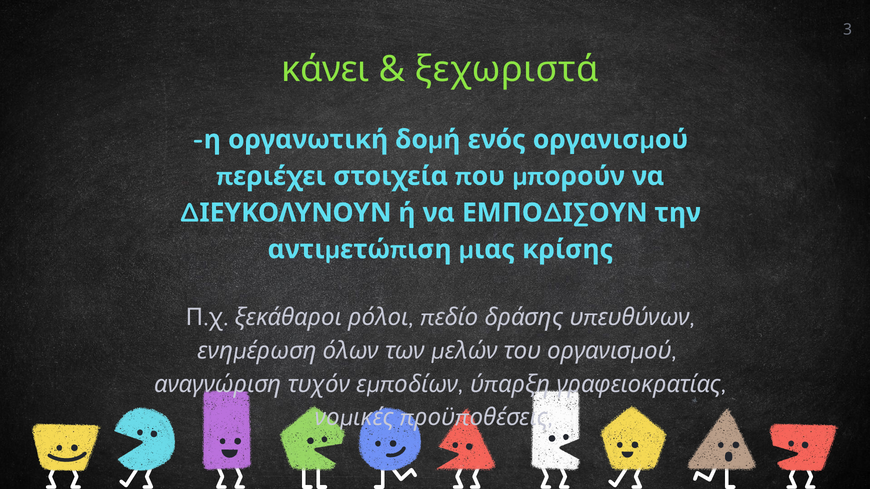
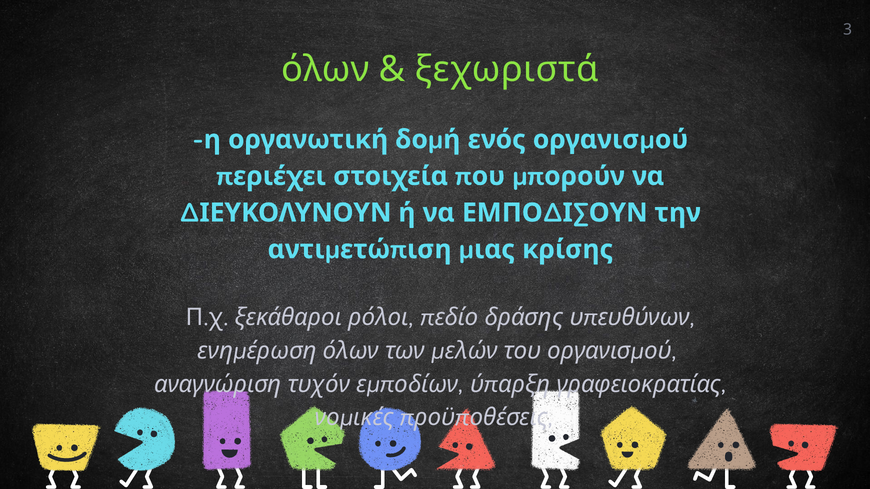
κάνει at (325, 69): κάνει -> όλων
